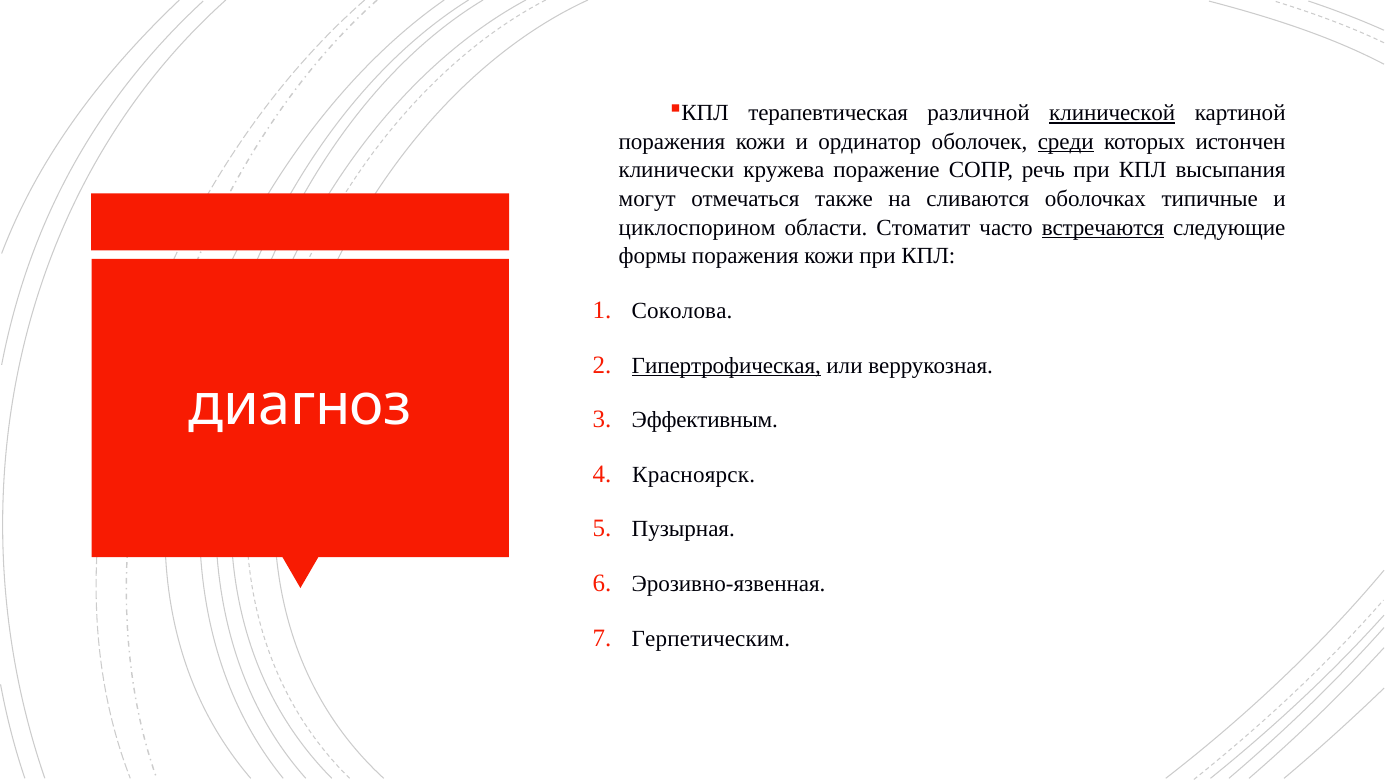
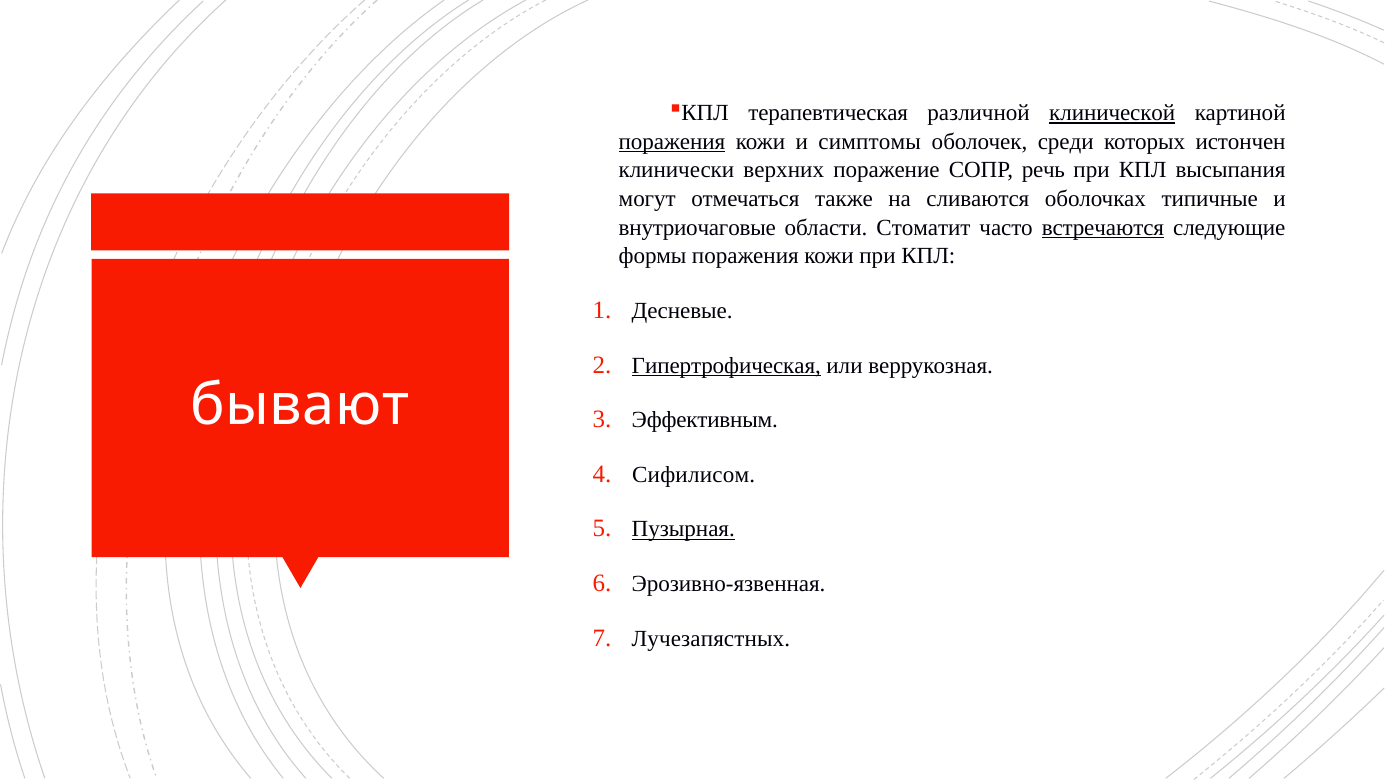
поражения at (672, 142) underline: none -> present
ординатор: ординатор -> симптомы
среди underline: present -> none
кружева: кружева -> верхних
циклоспорином: циклоспорином -> внутриочаговые
Соколова: Соколова -> Десневые
диагноз: диагноз -> бывают
Красноярск: Красноярск -> Сифилисом
Пузырная underline: none -> present
Герпетическим: Герпетическим -> Лучезапястных
